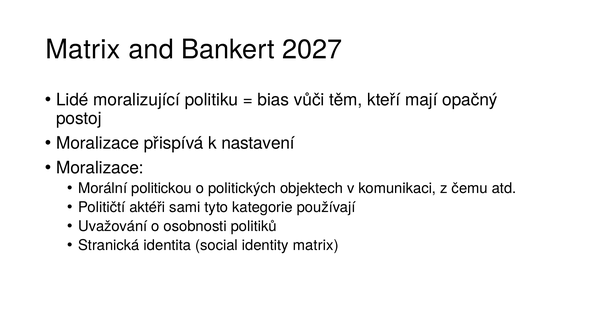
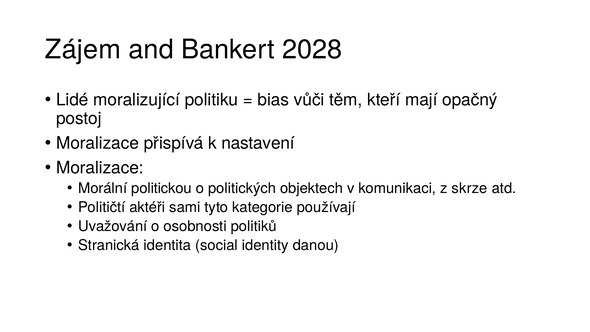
Matrix at (83, 50): Matrix -> Zájem
2027: 2027 -> 2028
čemu: čemu -> skrze
identity matrix: matrix -> danou
